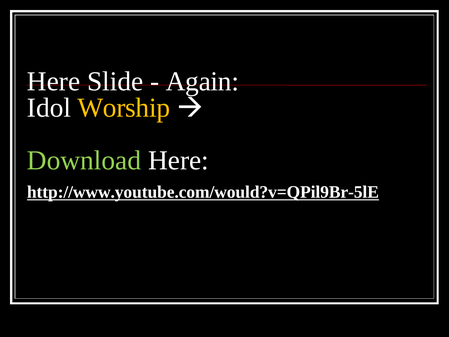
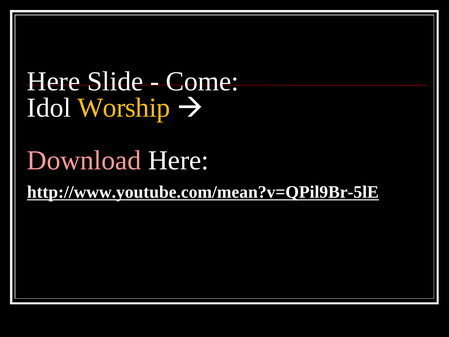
Again: Again -> Come
Download colour: light green -> pink
http://www.youtube.com/would?v=QPil9Br-5lE: http://www.youtube.com/would?v=QPil9Br-5lE -> http://www.youtube.com/mean?v=QPil9Br-5lE
